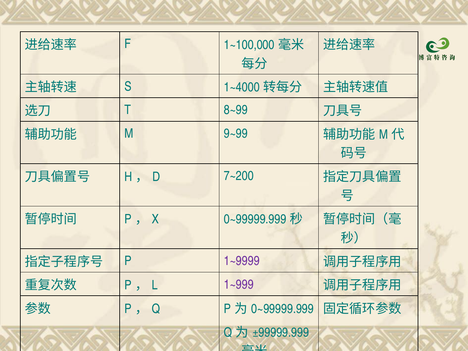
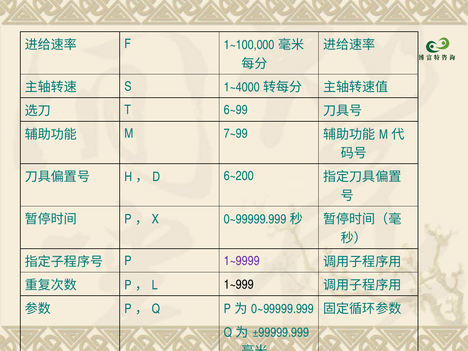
8~99: 8~99 -> 6~99
9~99: 9~99 -> 7~99
7~200: 7~200 -> 6~200
1~999 colour: purple -> black
